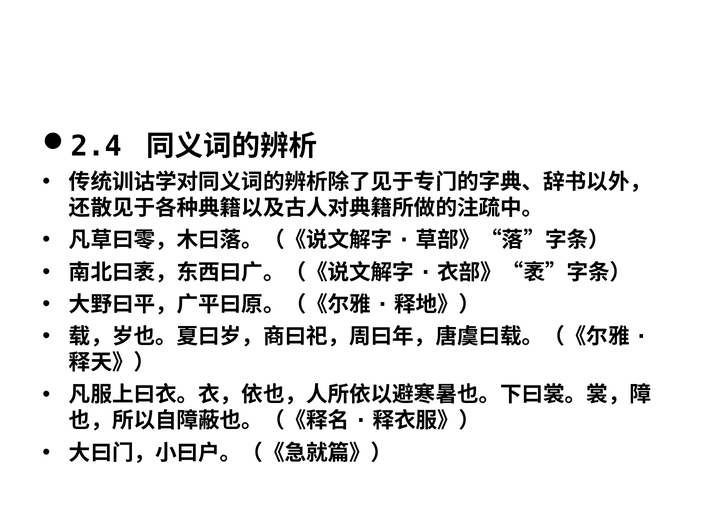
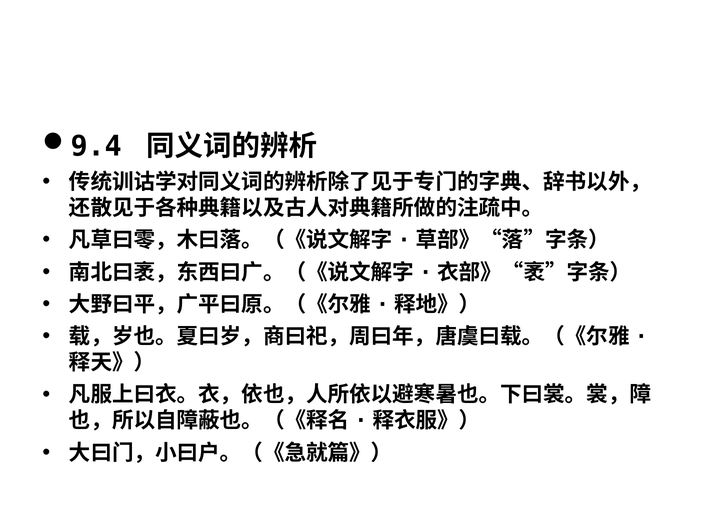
2.4: 2.4 -> 9.4
